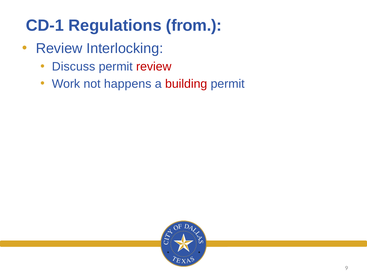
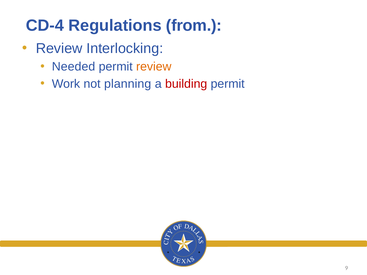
CD-1: CD-1 -> CD-4
Discuss: Discuss -> Needed
review at (154, 67) colour: red -> orange
happens: happens -> planning
